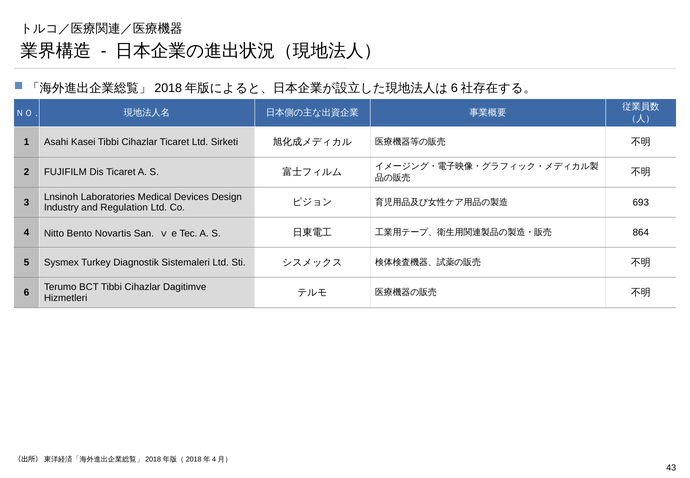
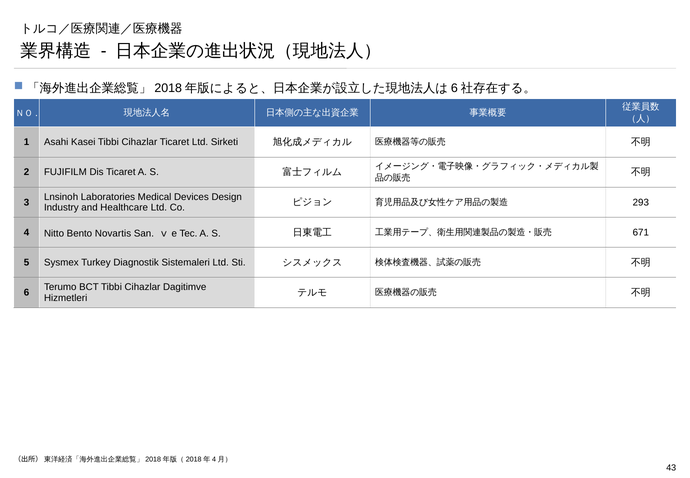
Regulation: Regulation -> Healthcare
693: 693 -> 293
864: 864 -> 671
